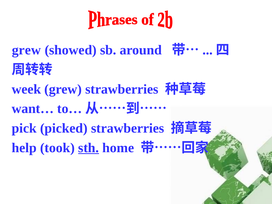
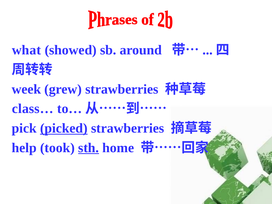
grew at (26, 50): grew -> what
want…: want… -> class…
picked underline: none -> present
